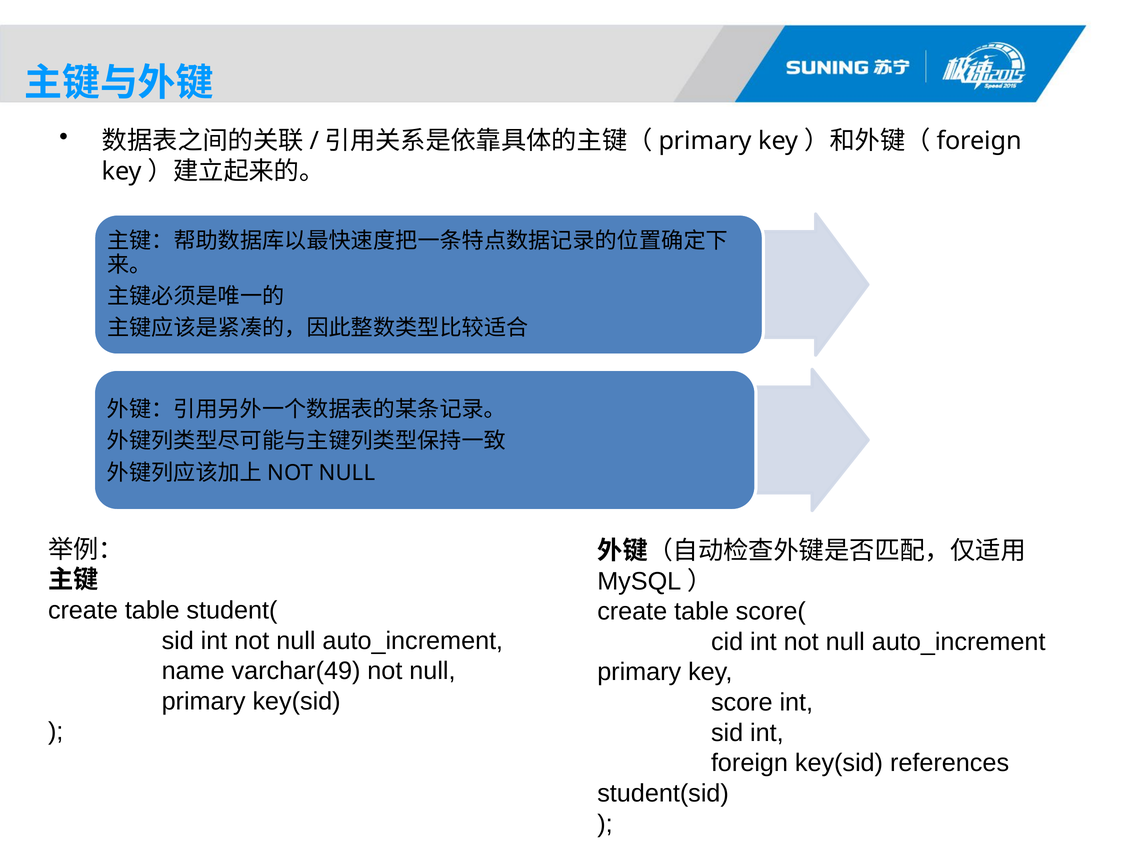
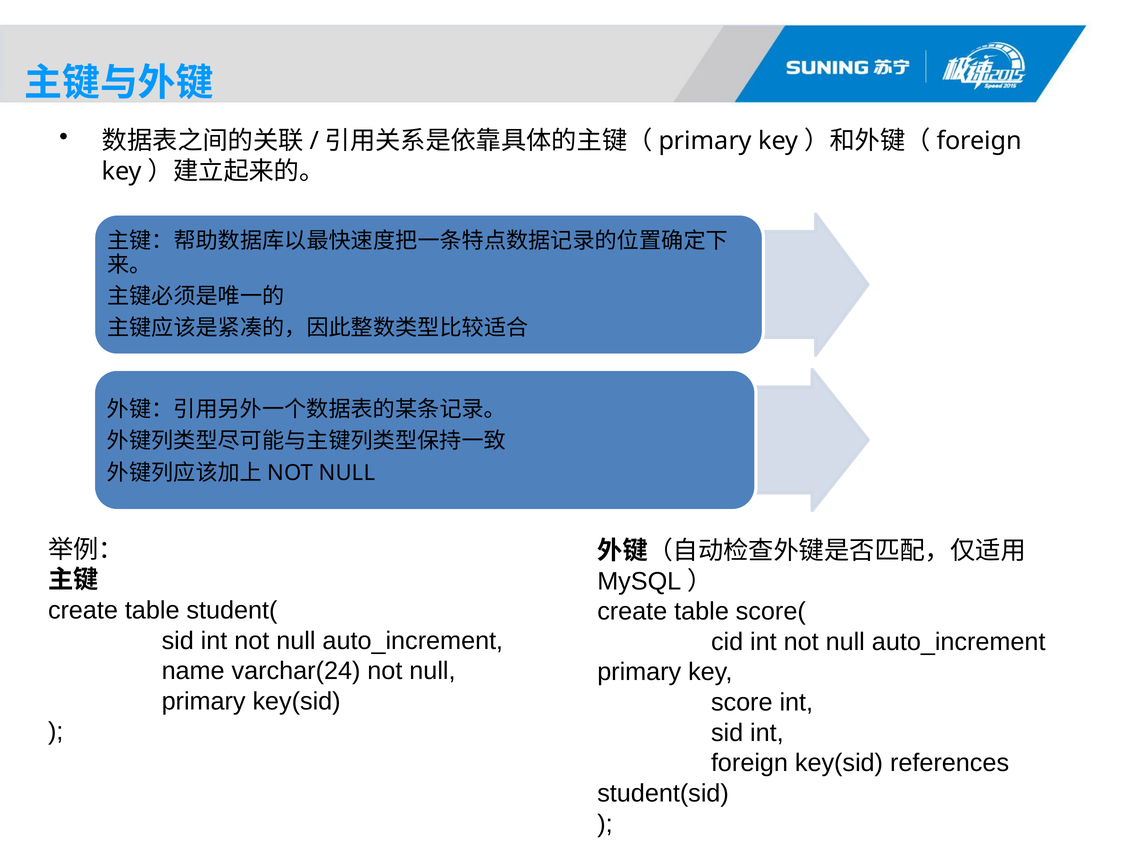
varchar(49: varchar(49 -> varchar(24
